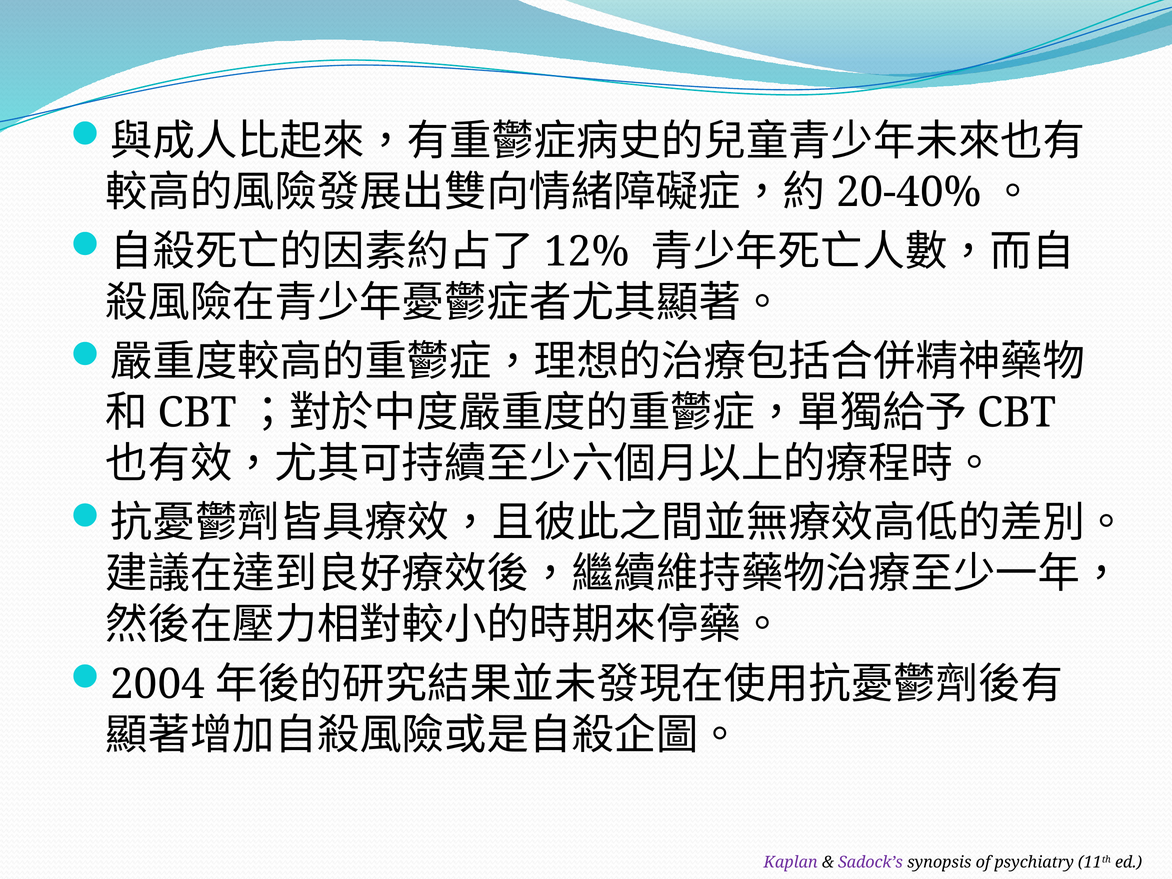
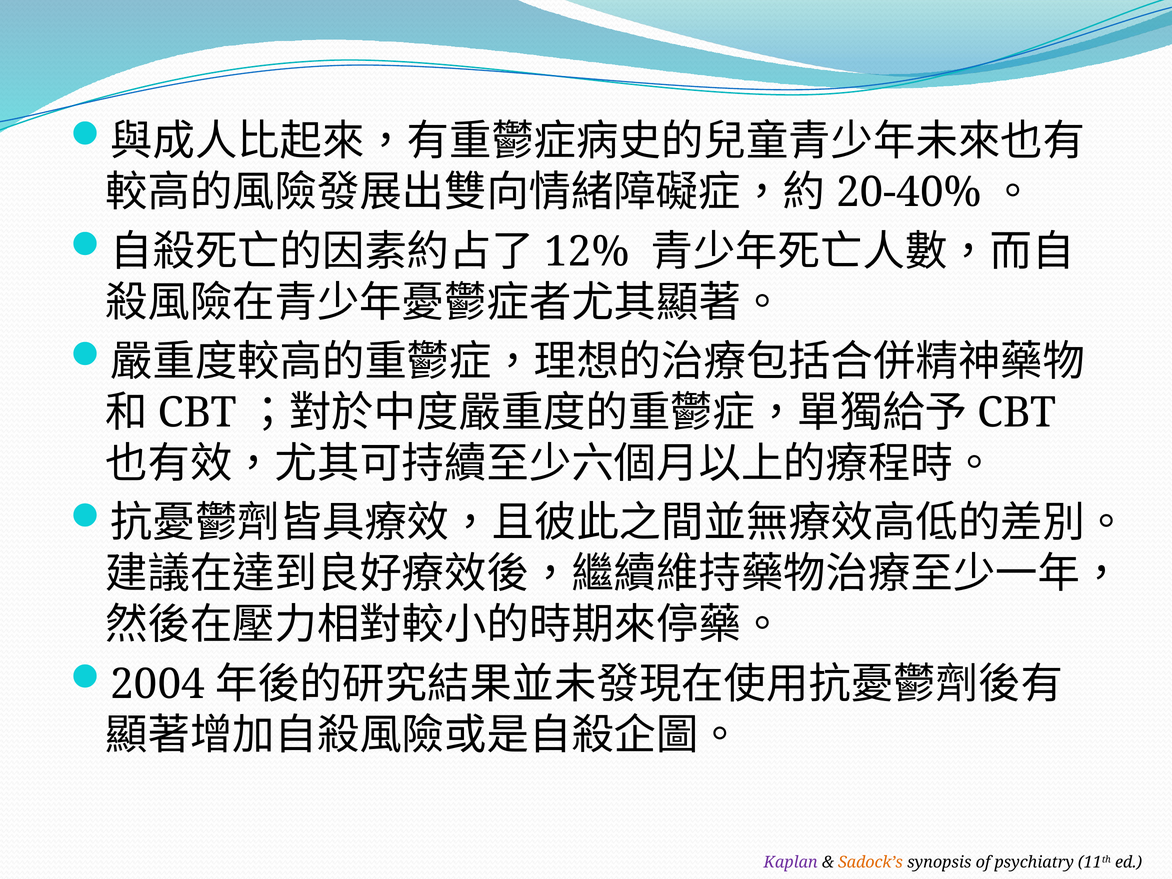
Sadock’s colour: purple -> orange
